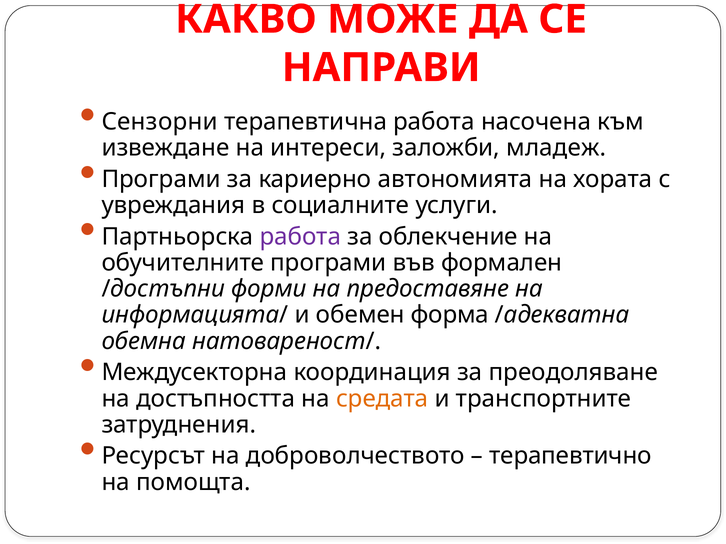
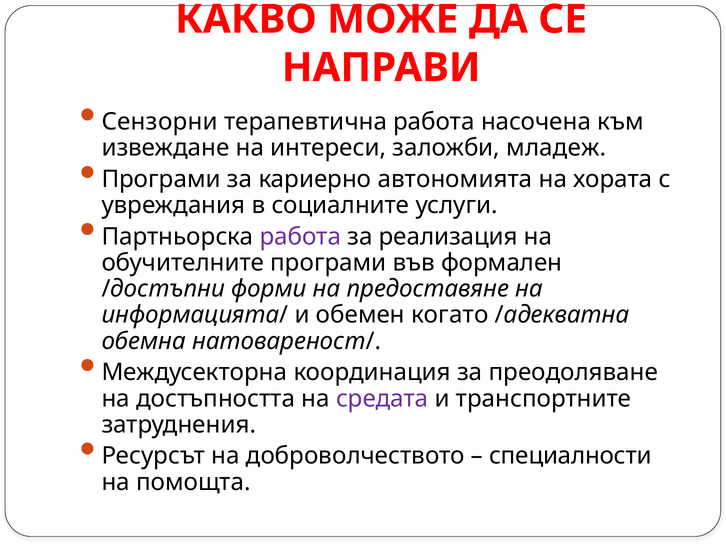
облекчение: облекчение -> реализация
форма: форма -> когато
средата colour: orange -> purple
терапевтично: терапевтично -> специалности
